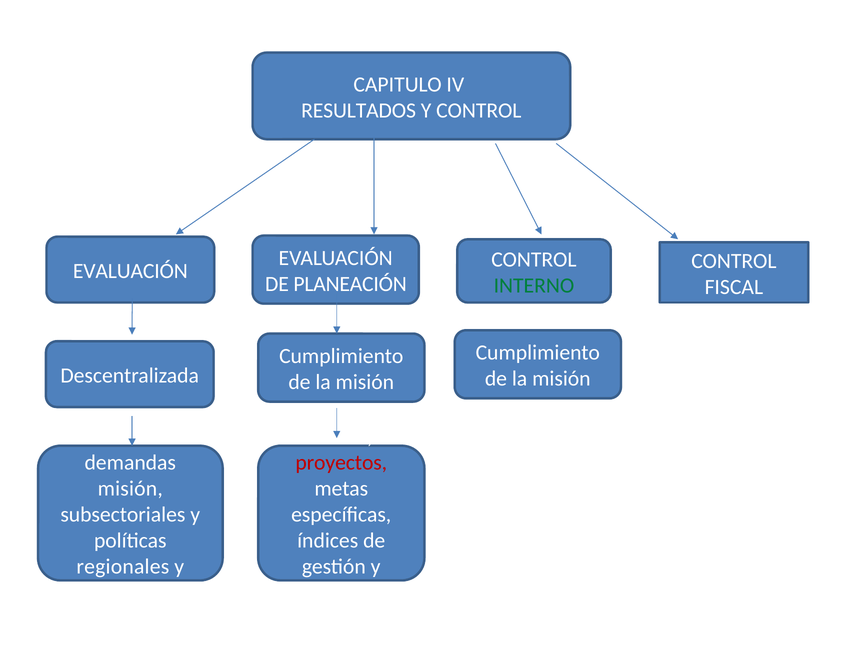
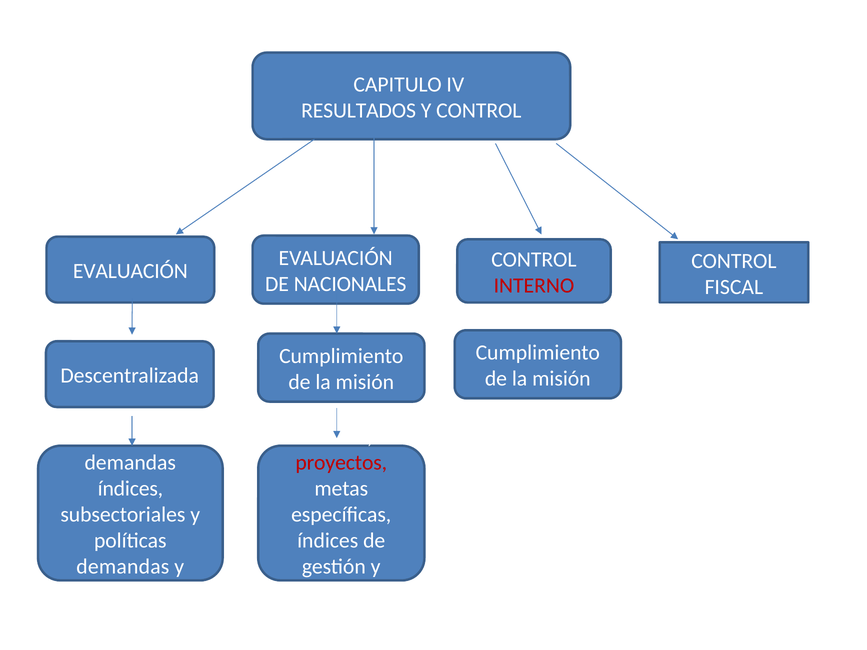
PLANEACIÓN: PLANEACIÓN -> NACIONALES
INTERNO colour: green -> red
misión at (130, 489): misión -> índices
regionales at (123, 567): regionales -> demandas
